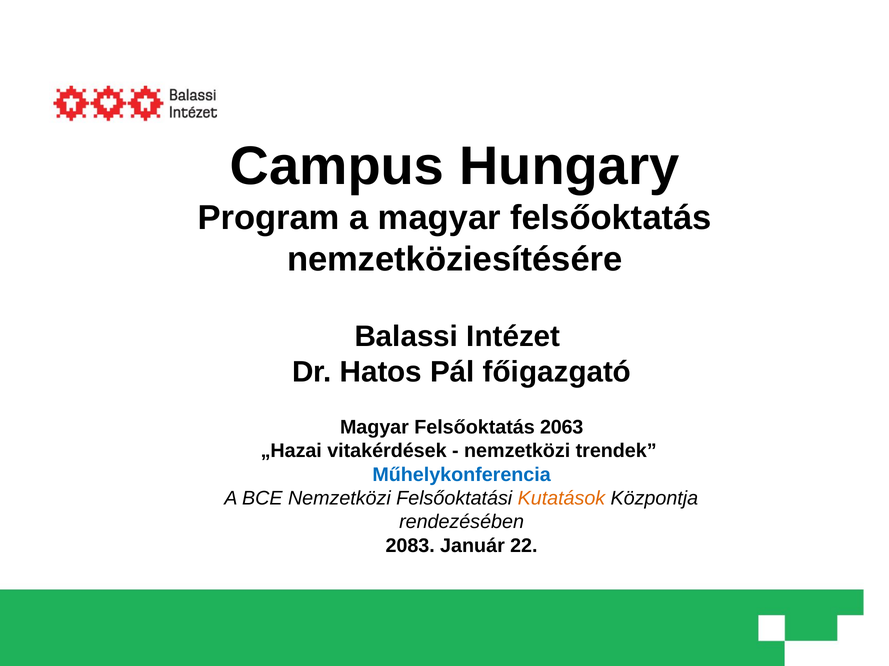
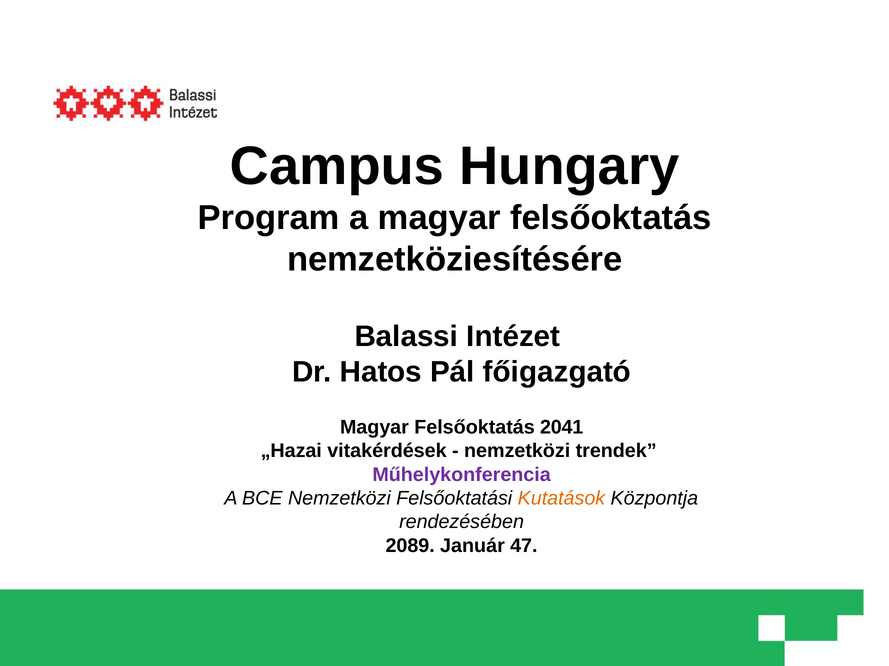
2063: 2063 -> 2041
Műhelykonferencia colour: blue -> purple
2083: 2083 -> 2089
22: 22 -> 47
